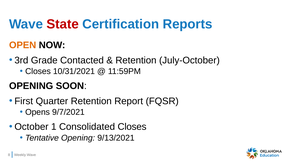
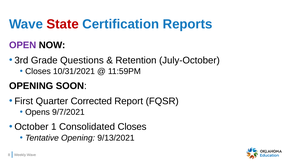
OPEN colour: orange -> purple
Contacted: Contacted -> Questions
Quarter Retention: Retention -> Corrected
